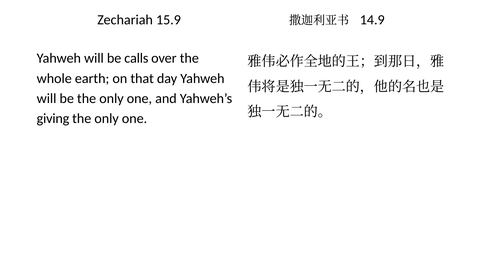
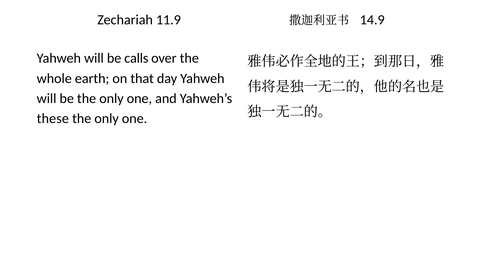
15.9: 15.9 -> 11.9
giving: giving -> these
